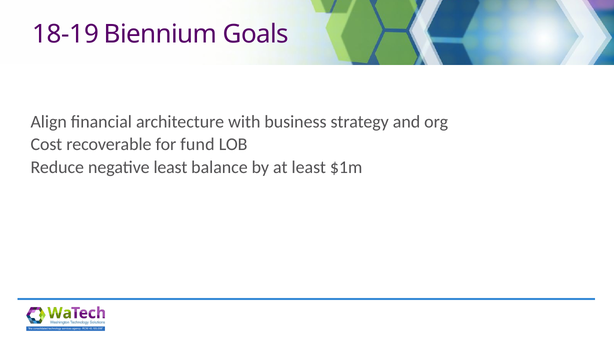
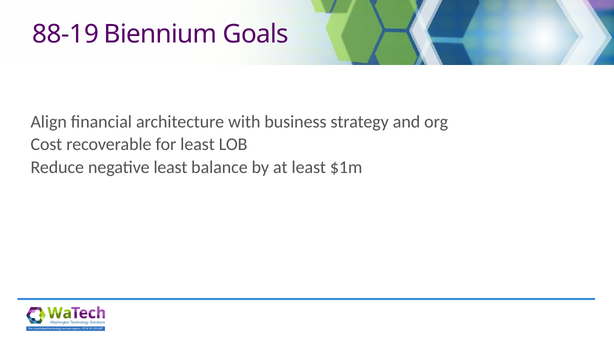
18-19: 18-19 -> 88-19
for fund: fund -> least
